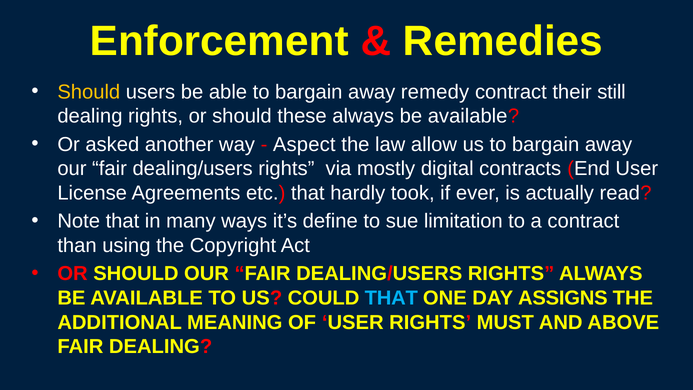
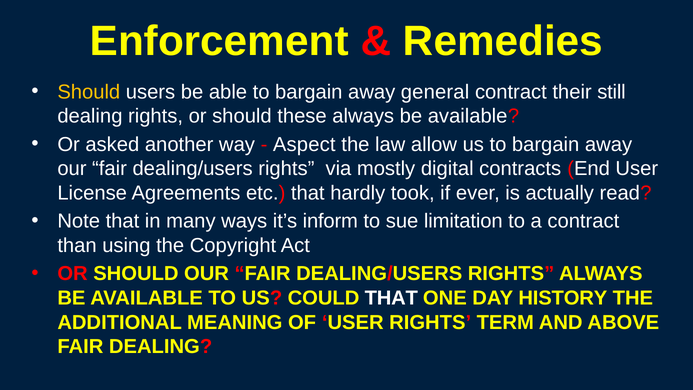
remedy: remedy -> general
define: define -> inform
THAT at (391, 298) colour: light blue -> white
ASSIGNS: ASSIGNS -> HISTORY
MUST: MUST -> TERM
